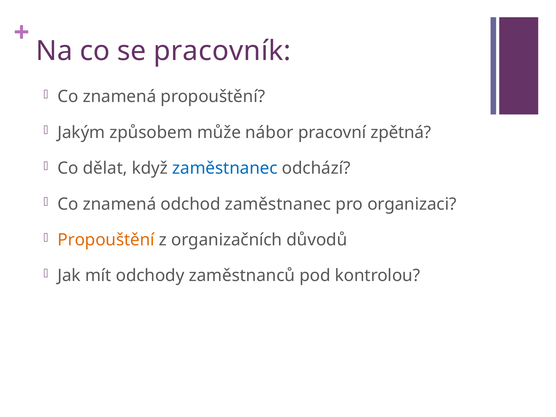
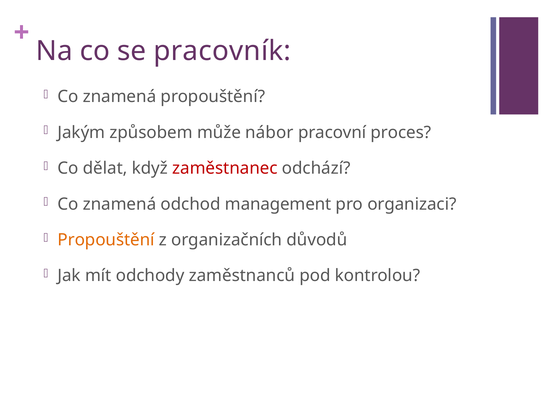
zpětná: zpětná -> proces
zaměstnanec at (225, 168) colour: blue -> red
odchod zaměstnanec: zaměstnanec -> management
